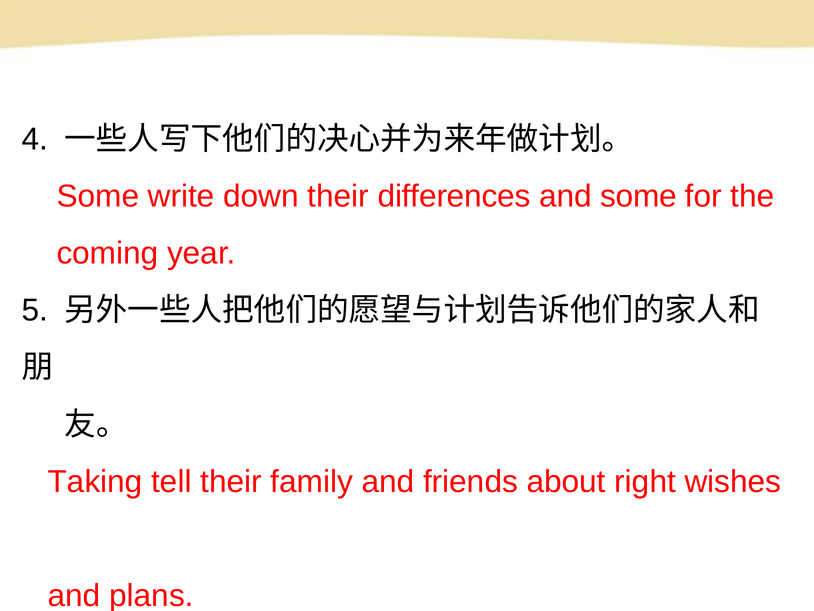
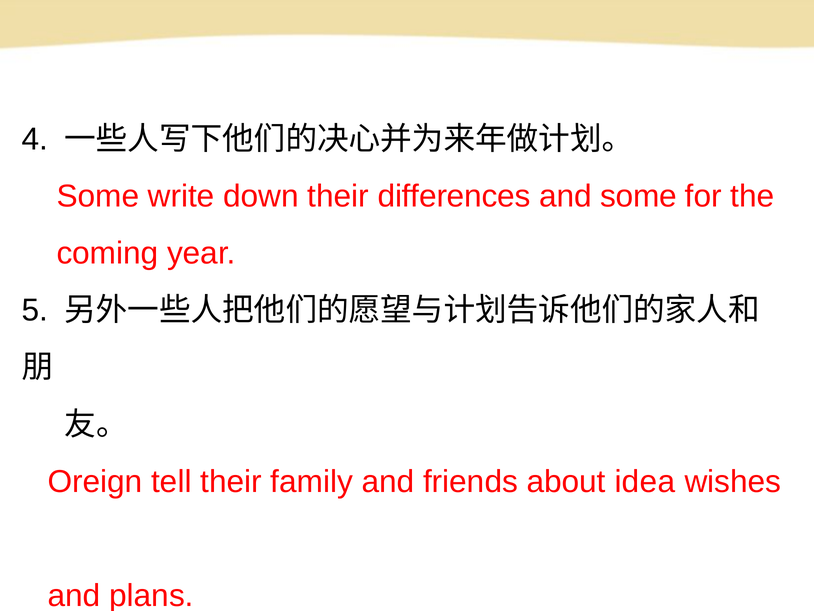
Taking: Taking -> Oreign
right: right -> idea
